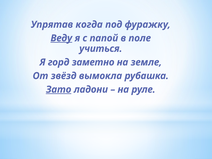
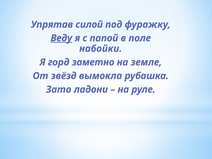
когда: когда -> силой
учиться: учиться -> набойки
Зато underline: present -> none
